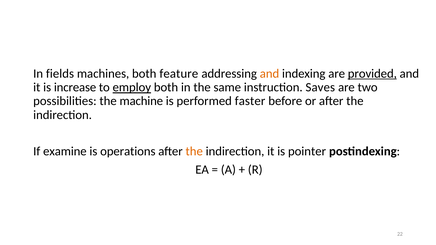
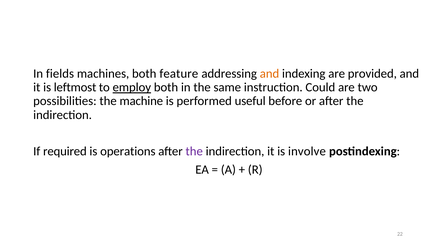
provided underline: present -> none
increase: increase -> leftmost
Saves: Saves -> Could
faster: faster -> useful
examine: examine -> required
the at (194, 151) colour: orange -> purple
pointer: pointer -> involve
